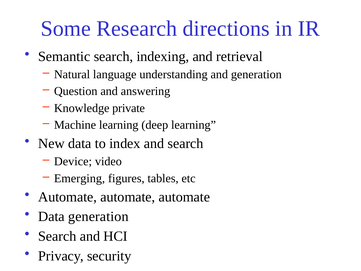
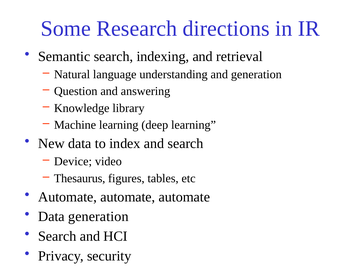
private: private -> library
Emerging: Emerging -> Thesaurus
